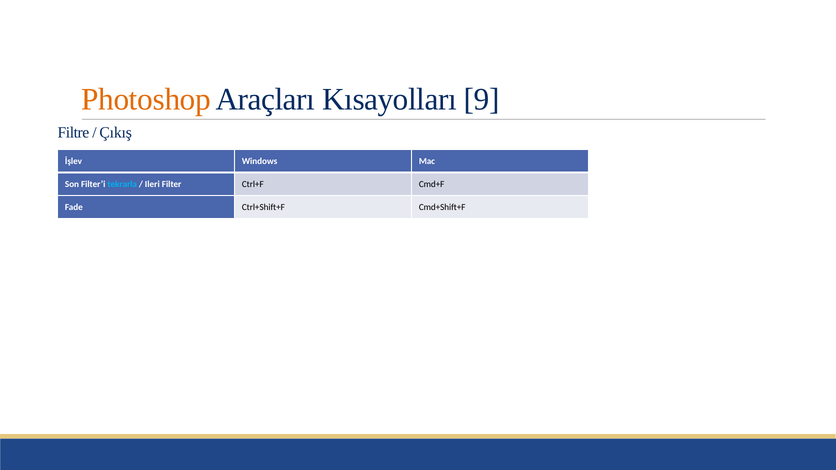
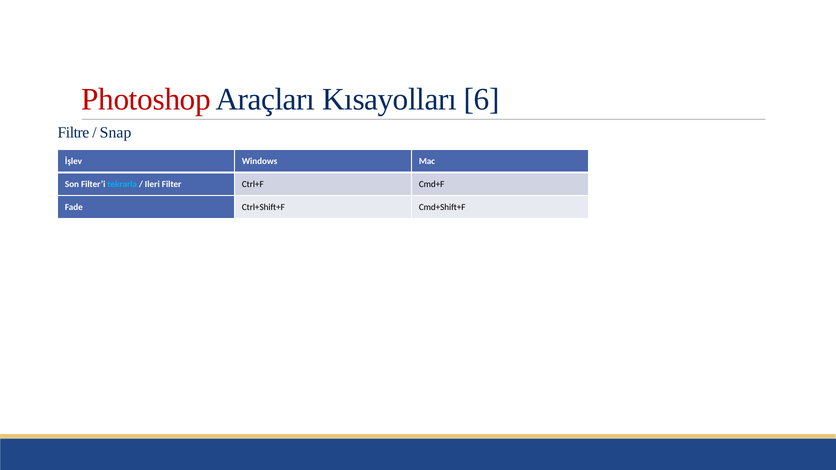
Photoshop colour: orange -> red
9: 9 -> 6
Çıkış: Çıkış -> Snap
